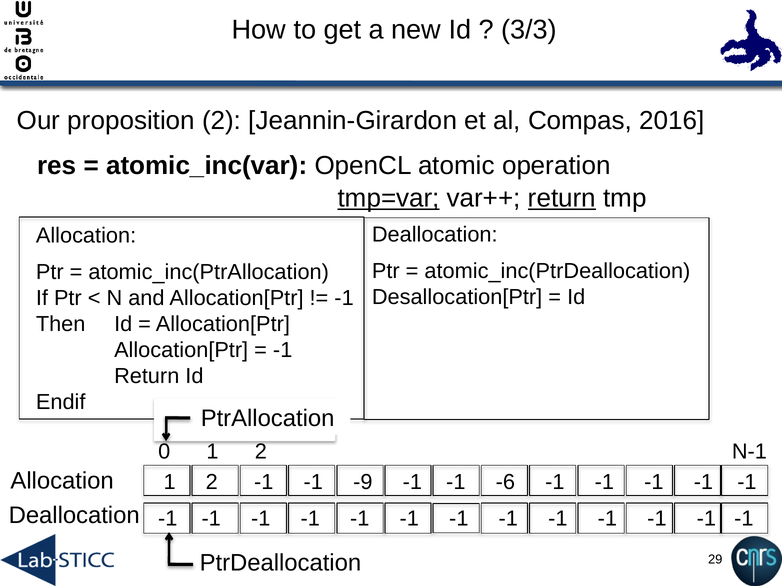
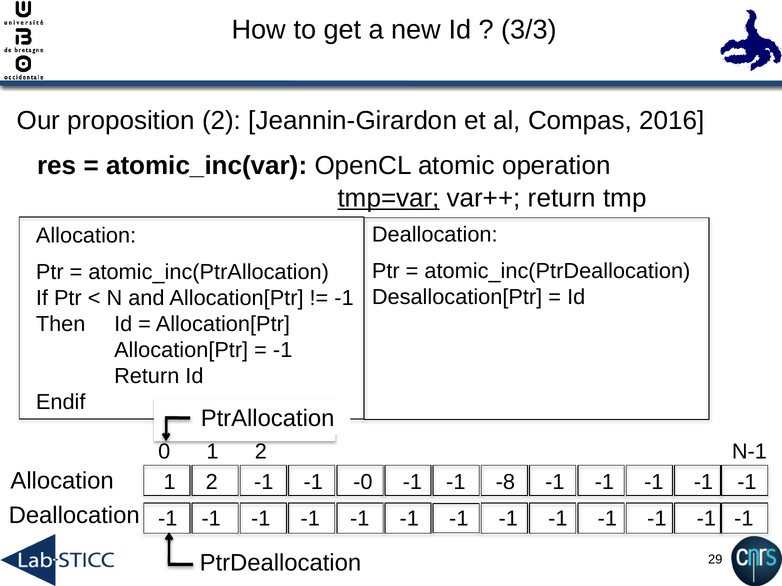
return at (562, 198) underline: present -> none
-9: -9 -> -0
-6: -6 -> -8
